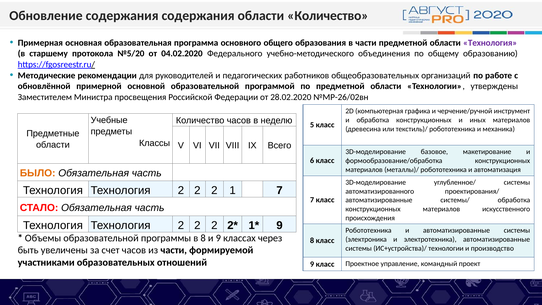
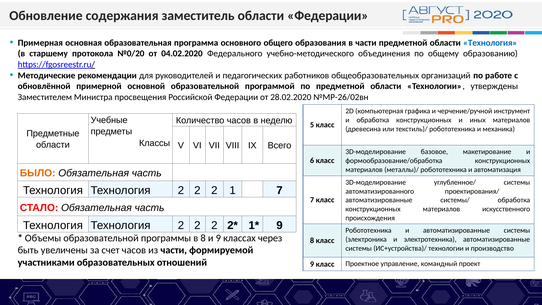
содержания содержания: содержания -> заместитель
области Количество: Количество -> Федерации
Технология at (490, 43) colour: purple -> blue
№5/20: №5/20 -> №0/20
